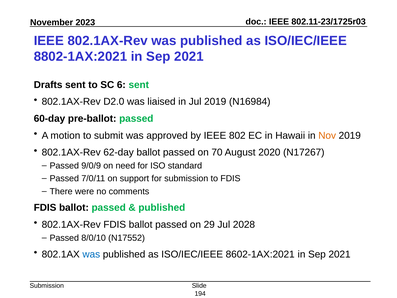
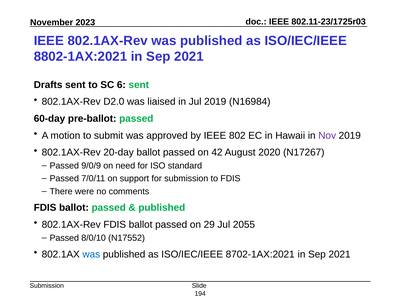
Nov colour: orange -> purple
62-day: 62-day -> 20-day
70: 70 -> 42
2028: 2028 -> 2055
8602-1AX:2021: 8602-1AX:2021 -> 8702-1AX:2021
